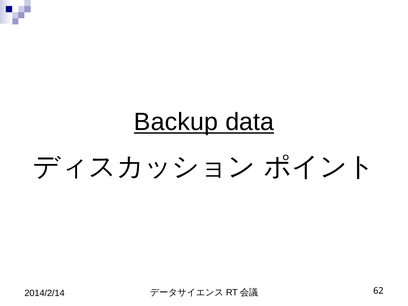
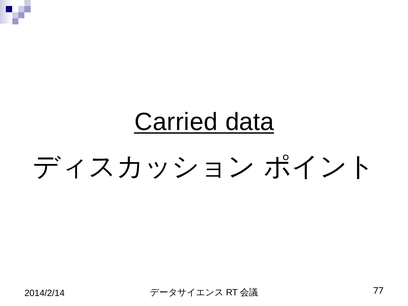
Backup: Backup -> Carried
62: 62 -> 77
